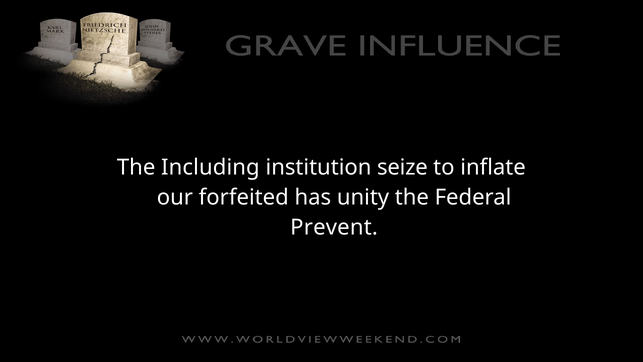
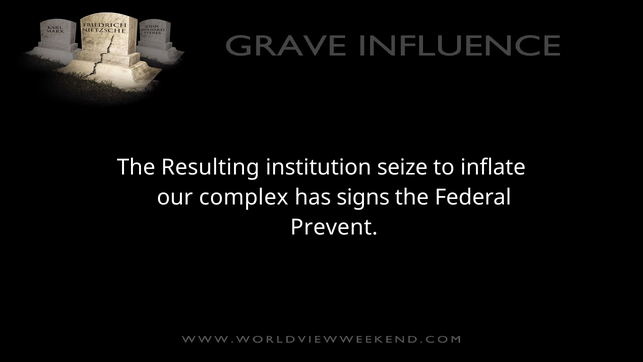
Including: Including -> Resulting
forfeited: forfeited -> complex
unity: unity -> signs
